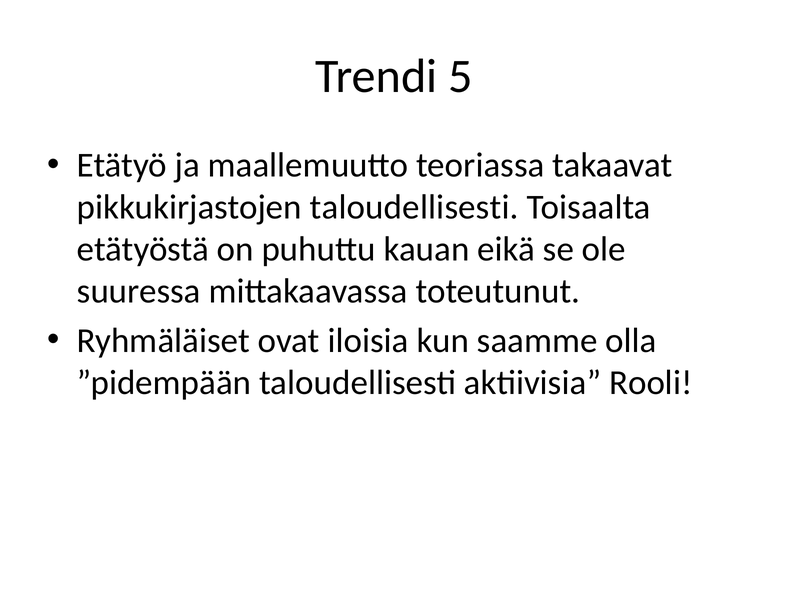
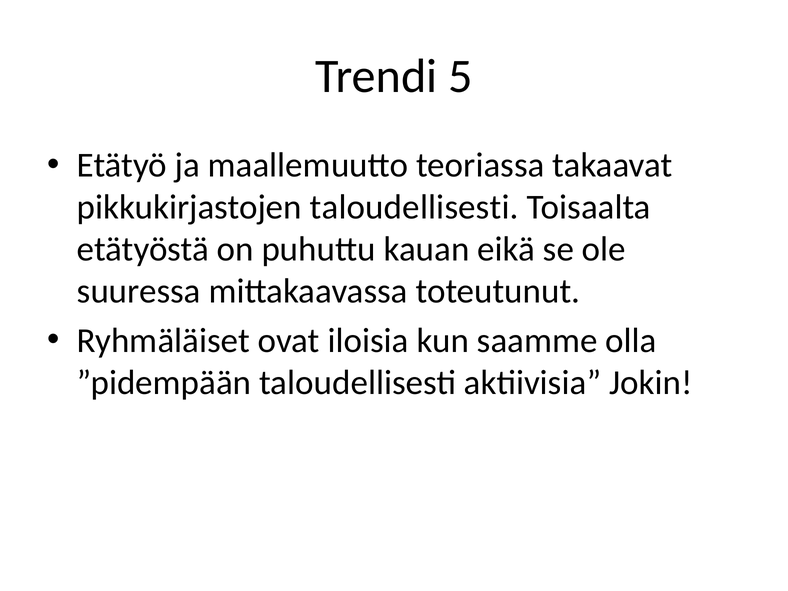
Rooli: Rooli -> Jokin
